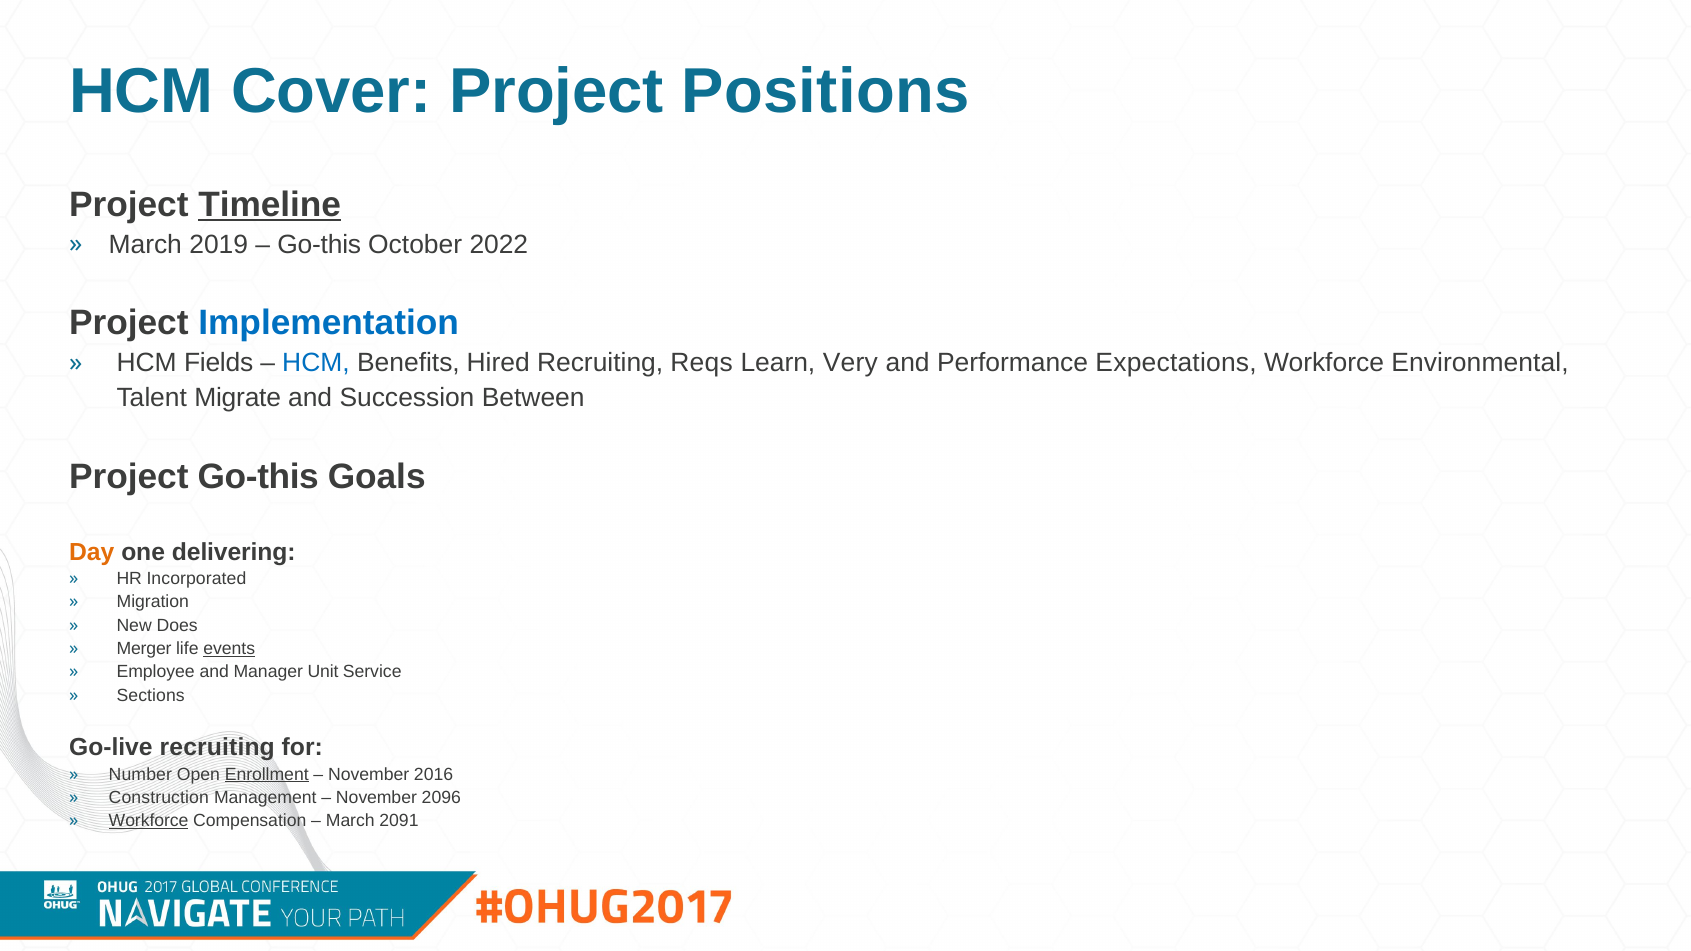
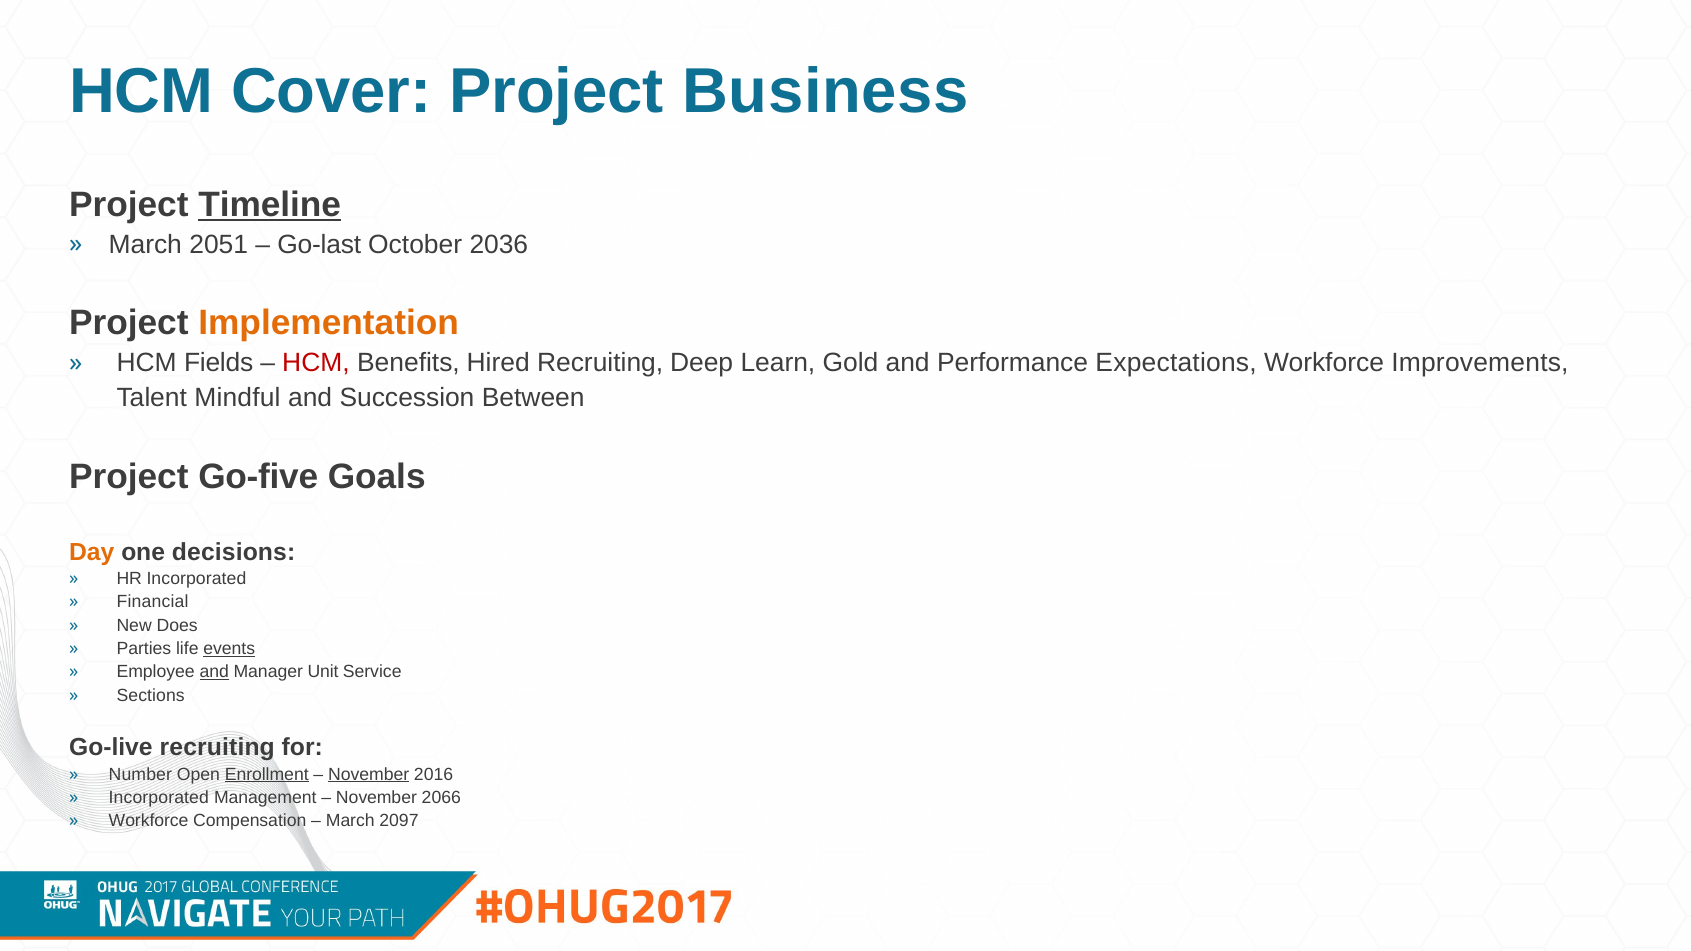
Positions: Positions -> Business
2019: 2019 -> 2051
Go-this at (319, 244): Go-this -> Go-last
2022: 2022 -> 2036
Implementation colour: blue -> orange
HCM at (316, 363) colour: blue -> red
Reqs: Reqs -> Deep
Very: Very -> Gold
Environmental: Environmental -> Improvements
Migrate: Migrate -> Mindful
Project Go-this: Go-this -> Go-five
delivering: delivering -> decisions
Migration: Migration -> Financial
Merger: Merger -> Parties
and at (214, 672) underline: none -> present
November at (369, 775) underline: none -> present
Construction at (159, 798): Construction -> Incorporated
2096: 2096 -> 2066
Workforce at (149, 821) underline: present -> none
2091: 2091 -> 2097
